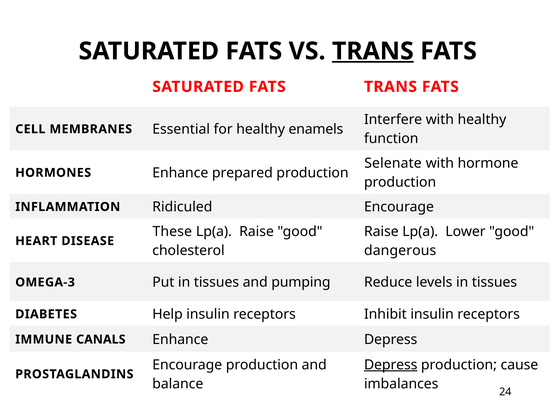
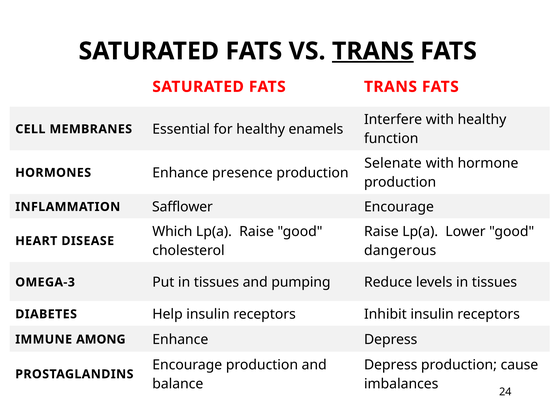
prepared: prepared -> presence
Ridiculed: Ridiculed -> Safflower
These: These -> Which
CANALS: CANALS -> AMONG
Depress at (391, 365) underline: present -> none
